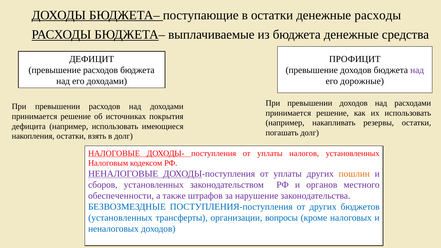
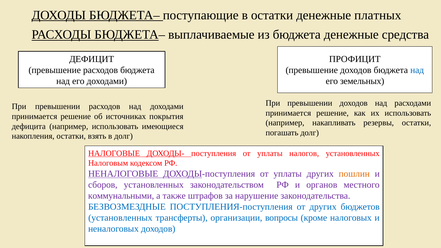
денежные расходы: расходы -> платных
над at (417, 70) colour: purple -> blue
дорожные: дорожные -> земельных
обеспеченности: обеспеченности -> коммунальными
